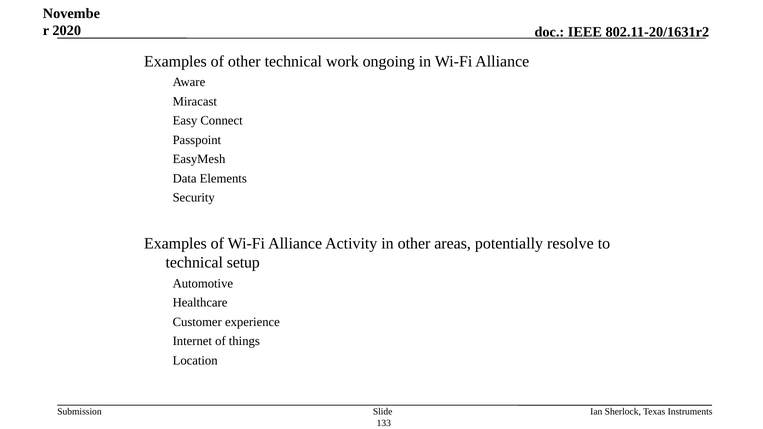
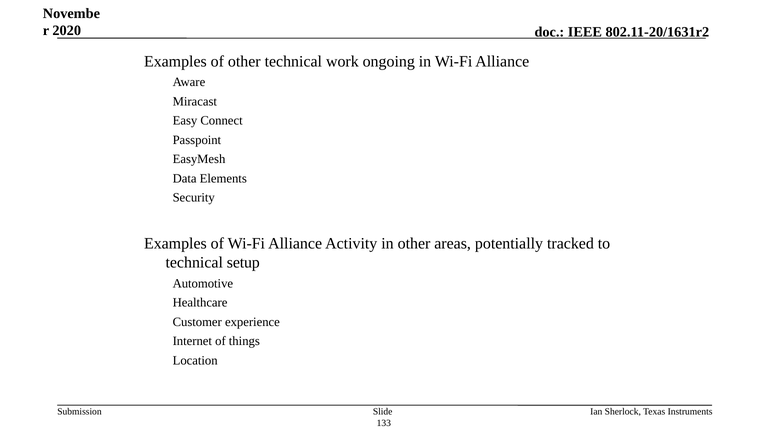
resolve: resolve -> tracked
